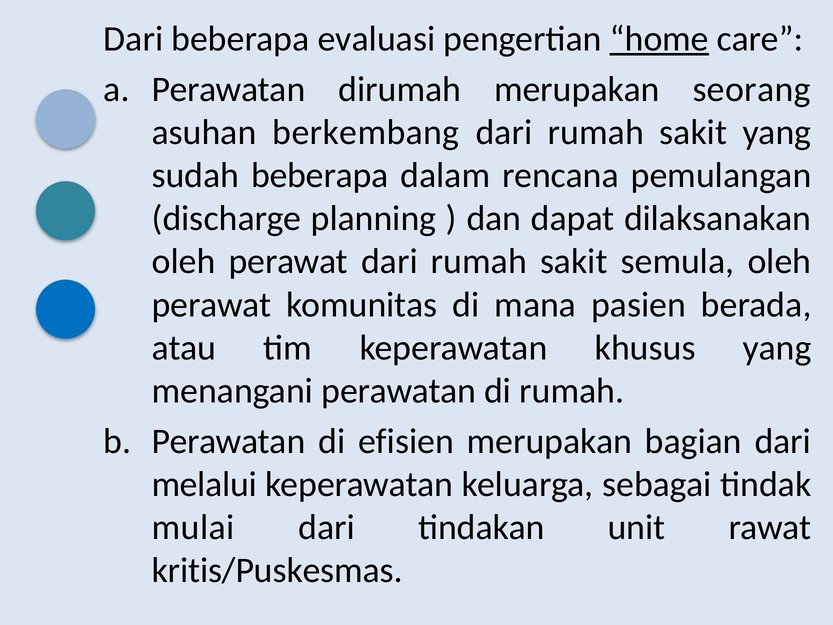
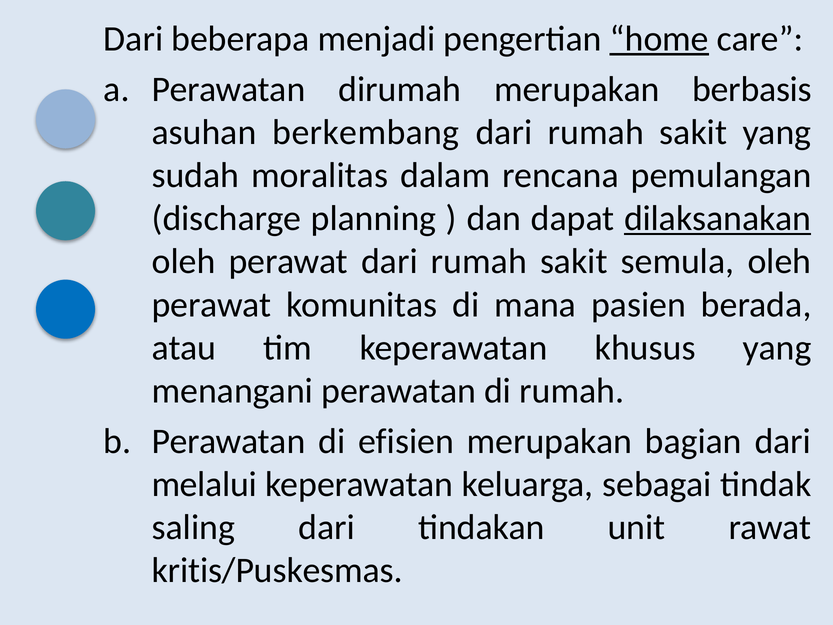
evaluasi: evaluasi -> menjadi
seorang: seorang -> berbasis
sudah beberapa: beberapa -> moralitas
dilaksanakan underline: none -> present
mulai: mulai -> saling
